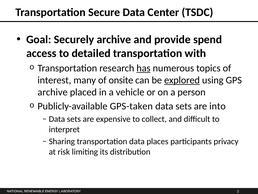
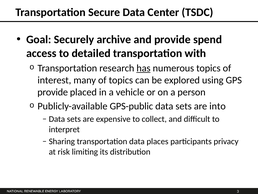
of onsite: onsite -> topics
explored underline: present -> none
archive at (53, 92): archive -> provide
GPS-taken: GPS-taken -> GPS-public
